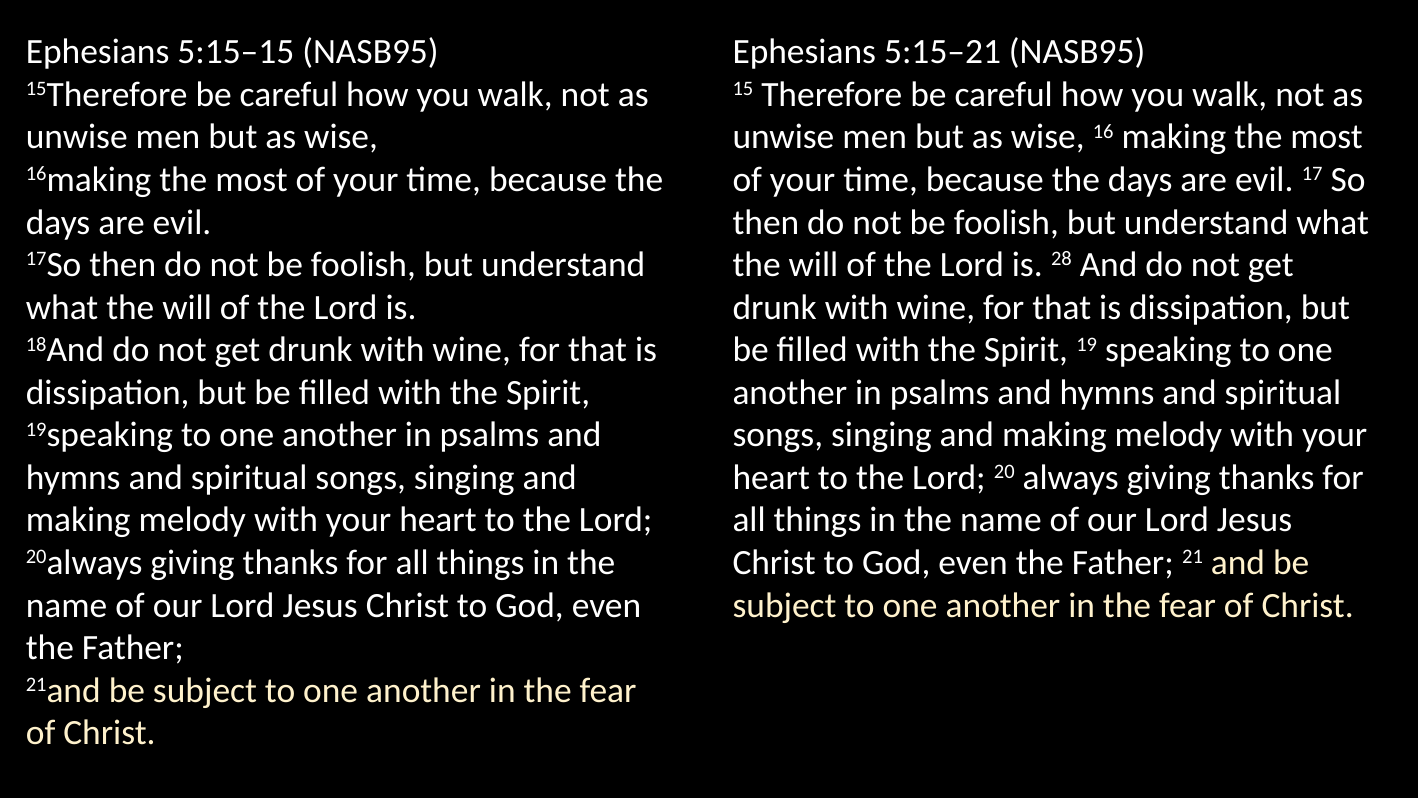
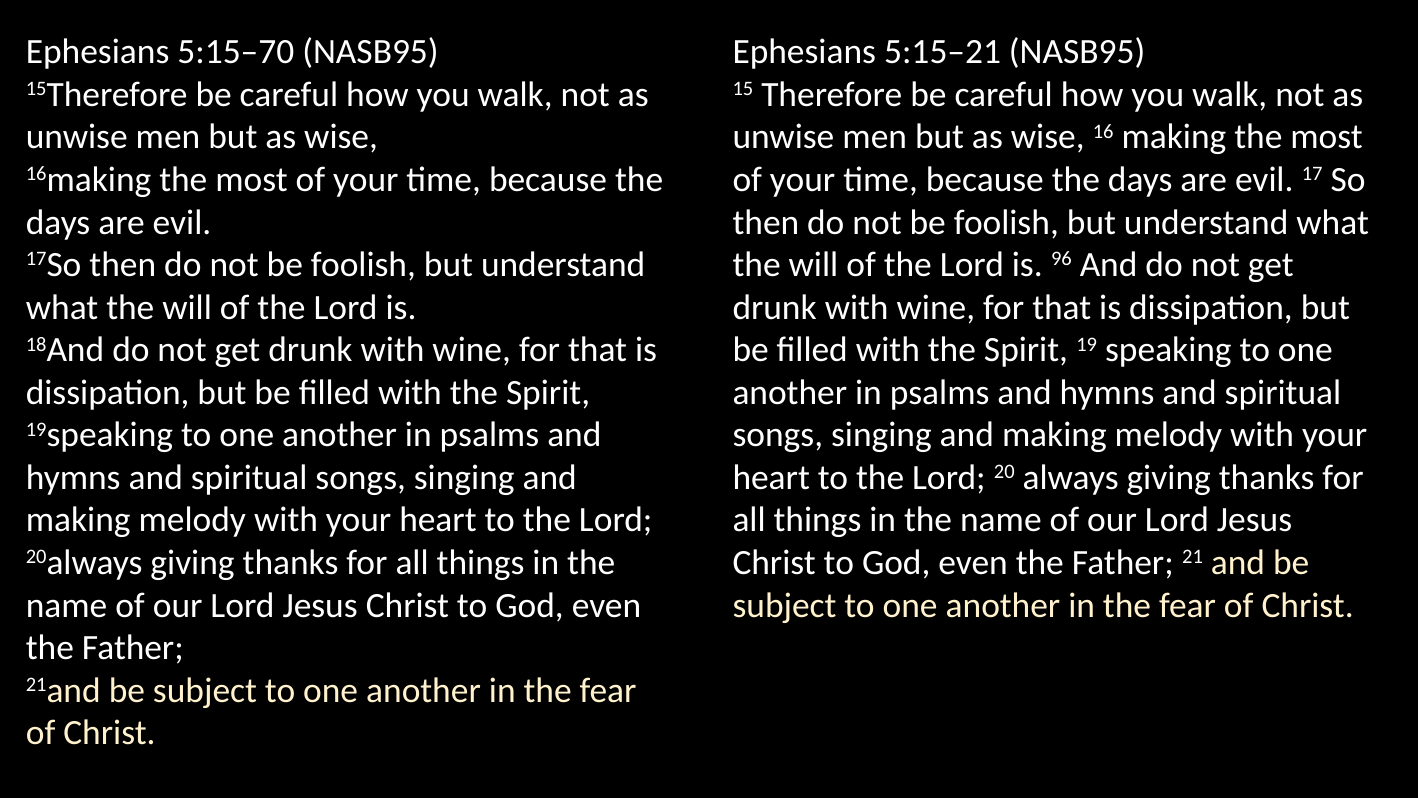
5:15–15: 5:15–15 -> 5:15–70
28: 28 -> 96
